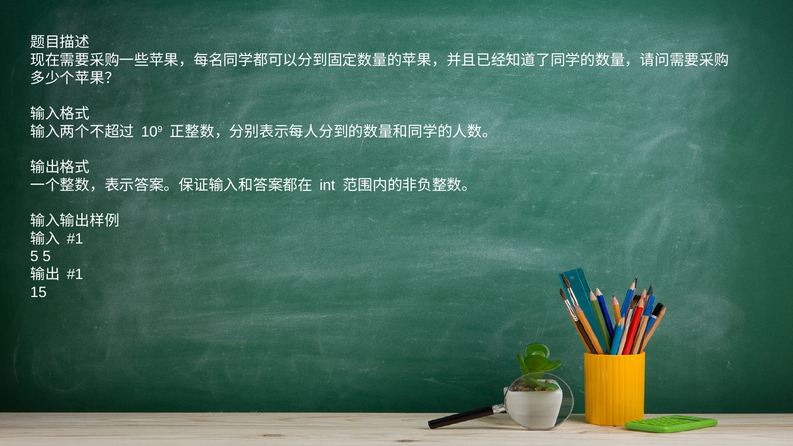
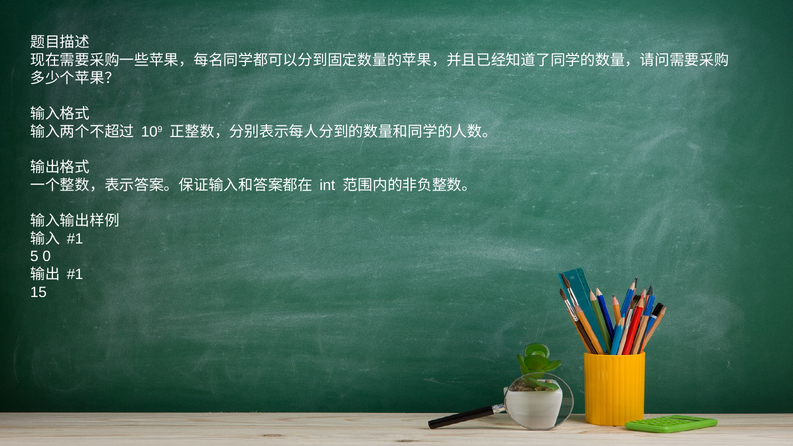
5 5: 5 -> 0
